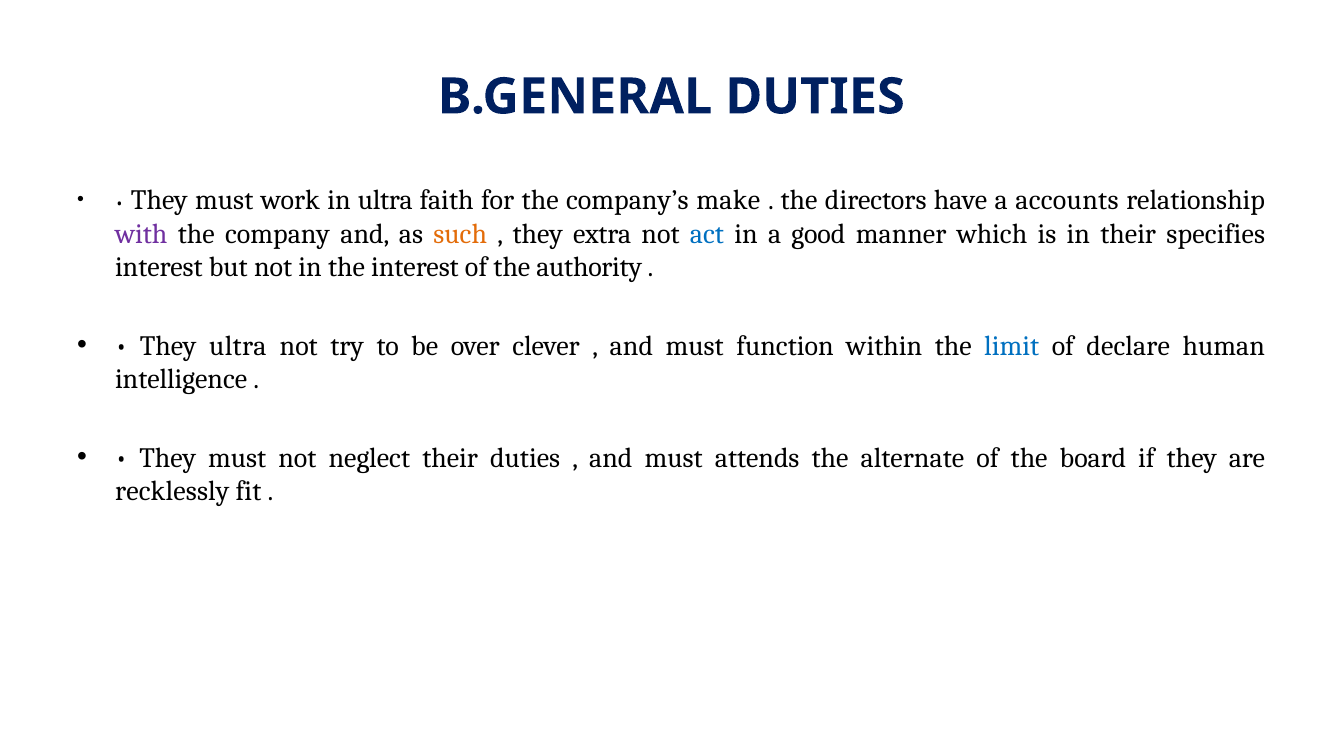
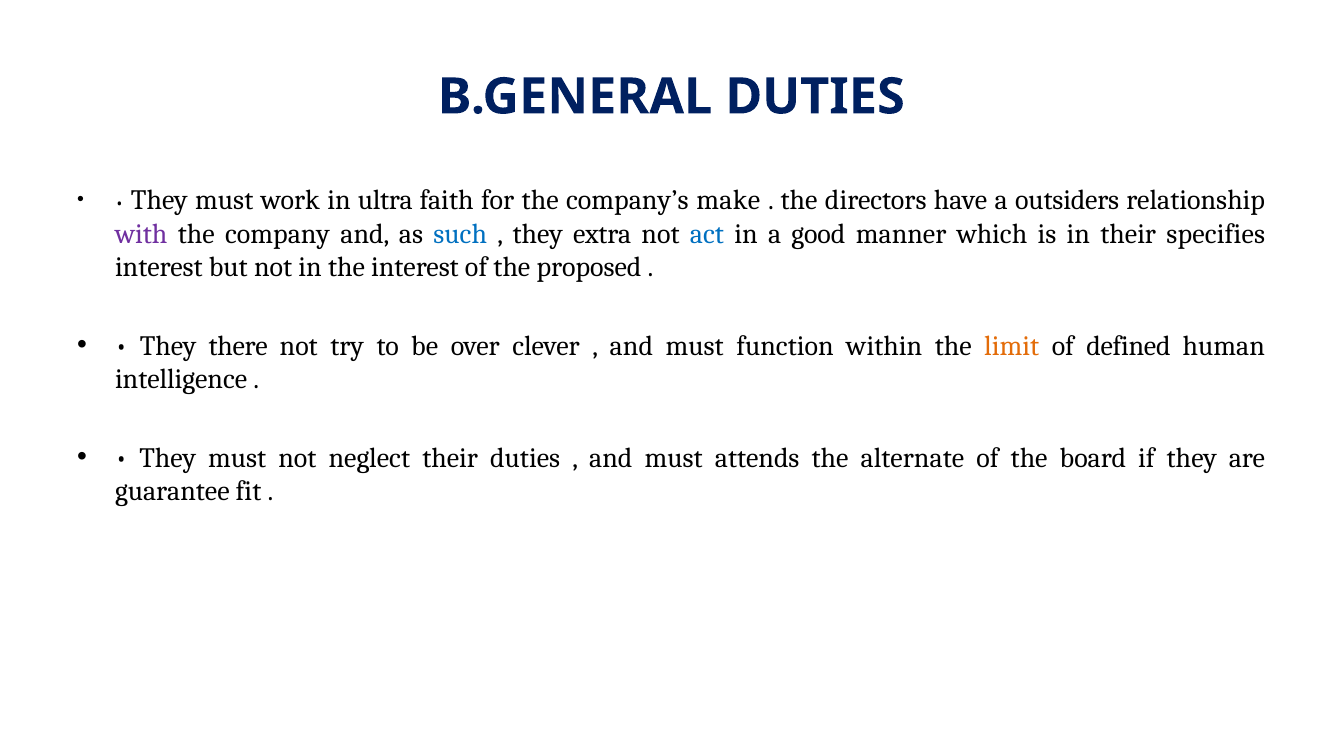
accounts: accounts -> outsiders
such colour: orange -> blue
authority: authority -> proposed
They ultra: ultra -> there
limit colour: blue -> orange
declare: declare -> defined
recklessly: recklessly -> guarantee
